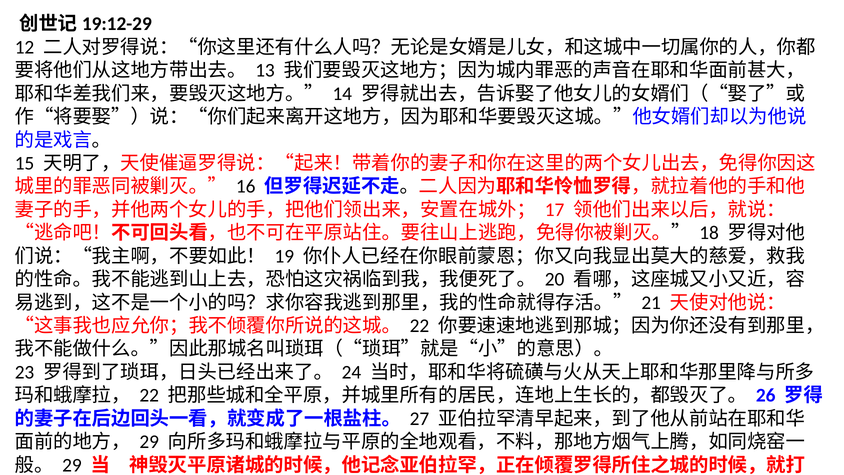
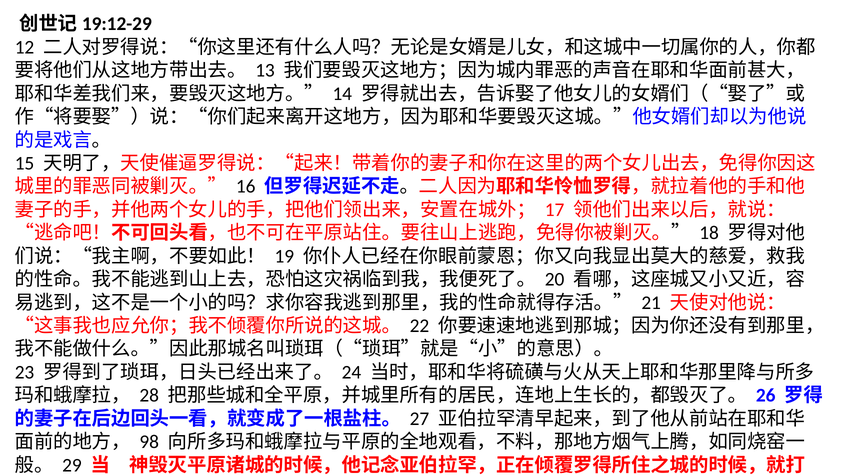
22 at (149, 395): 22 -> 28
29 at (149, 442): 29 -> 98
